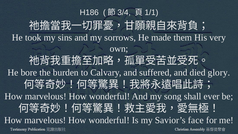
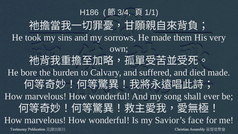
died glory: glory -> made
